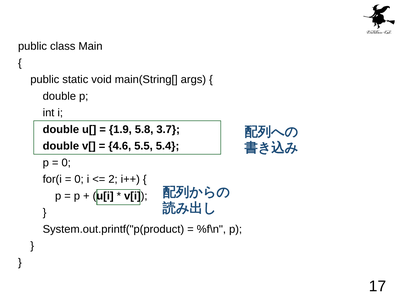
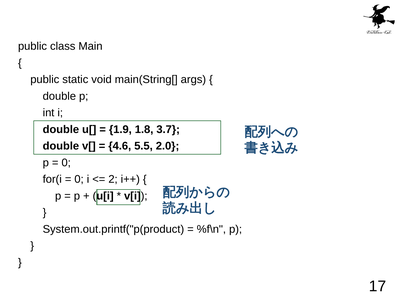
5.8: 5.8 -> 1.8
5.4: 5.4 -> 2.0
